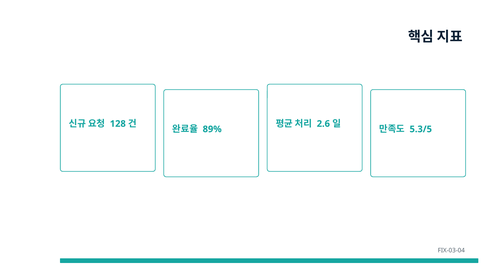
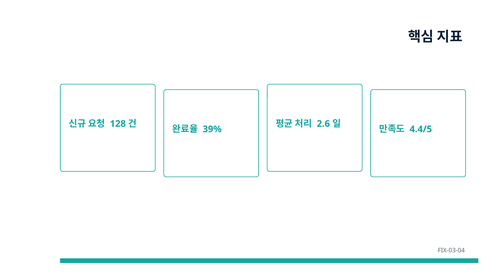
89%: 89% -> 39%
5.3/5: 5.3/5 -> 4.4/5
